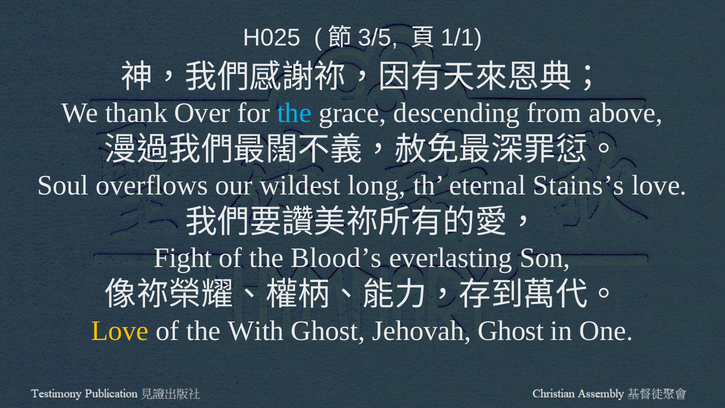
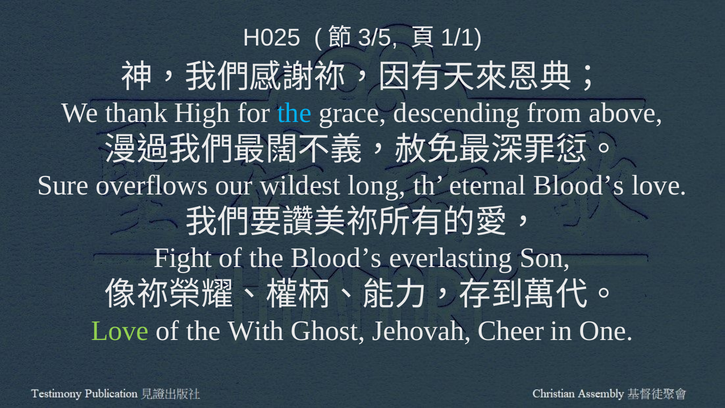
Over: Over -> High
Soul: Soul -> Sure
eternal Stains’s: Stains’s -> Blood’s
Love at (120, 331) colour: yellow -> light green
Jehovah Ghost: Ghost -> Cheer
